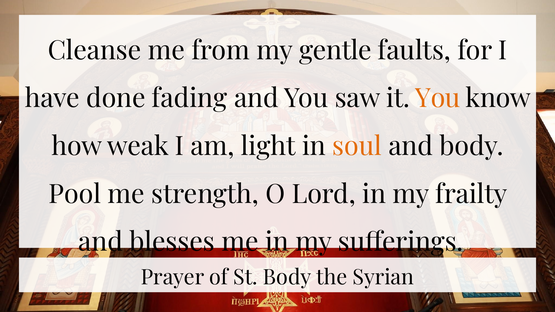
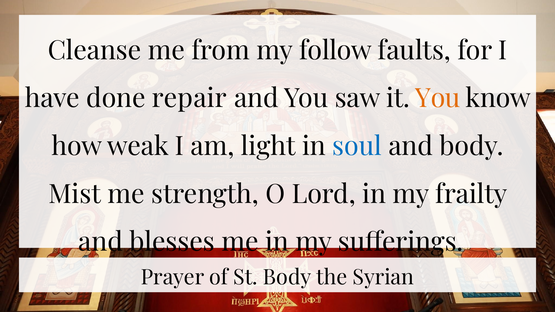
gentle: gentle -> follow
fading: fading -> repair
soul colour: orange -> blue
Pool: Pool -> Mist
